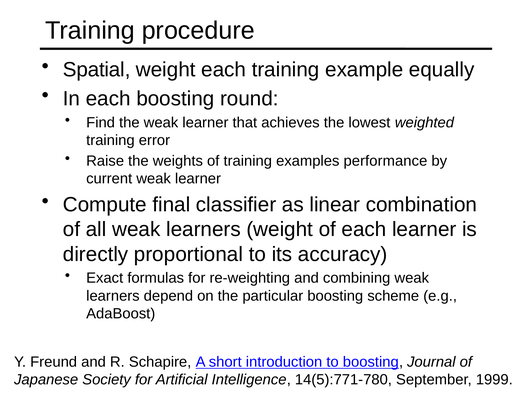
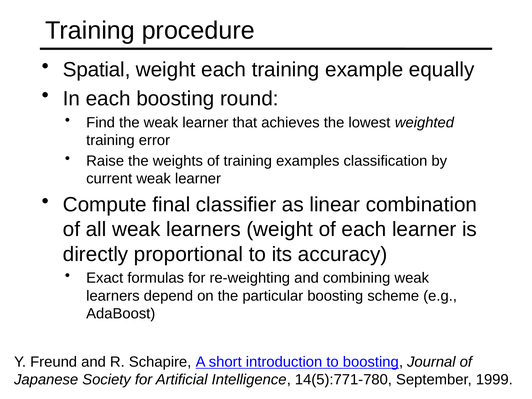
performance: performance -> classification
